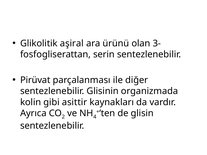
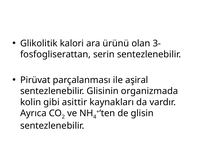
aşiral: aşiral -> kalori
diğer: diğer -> aşiral
